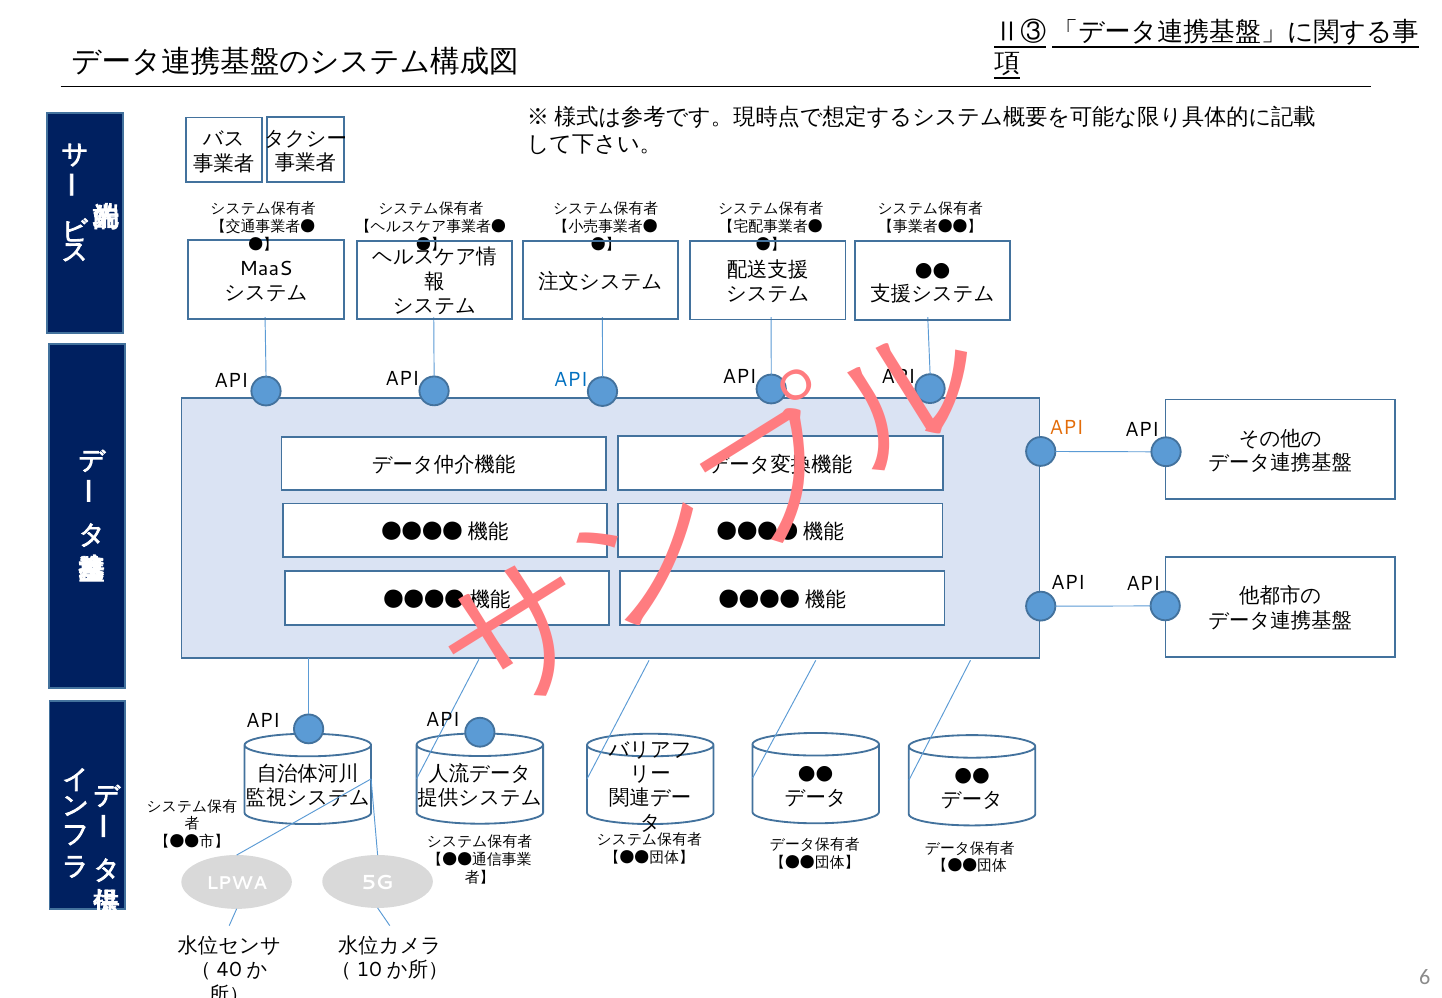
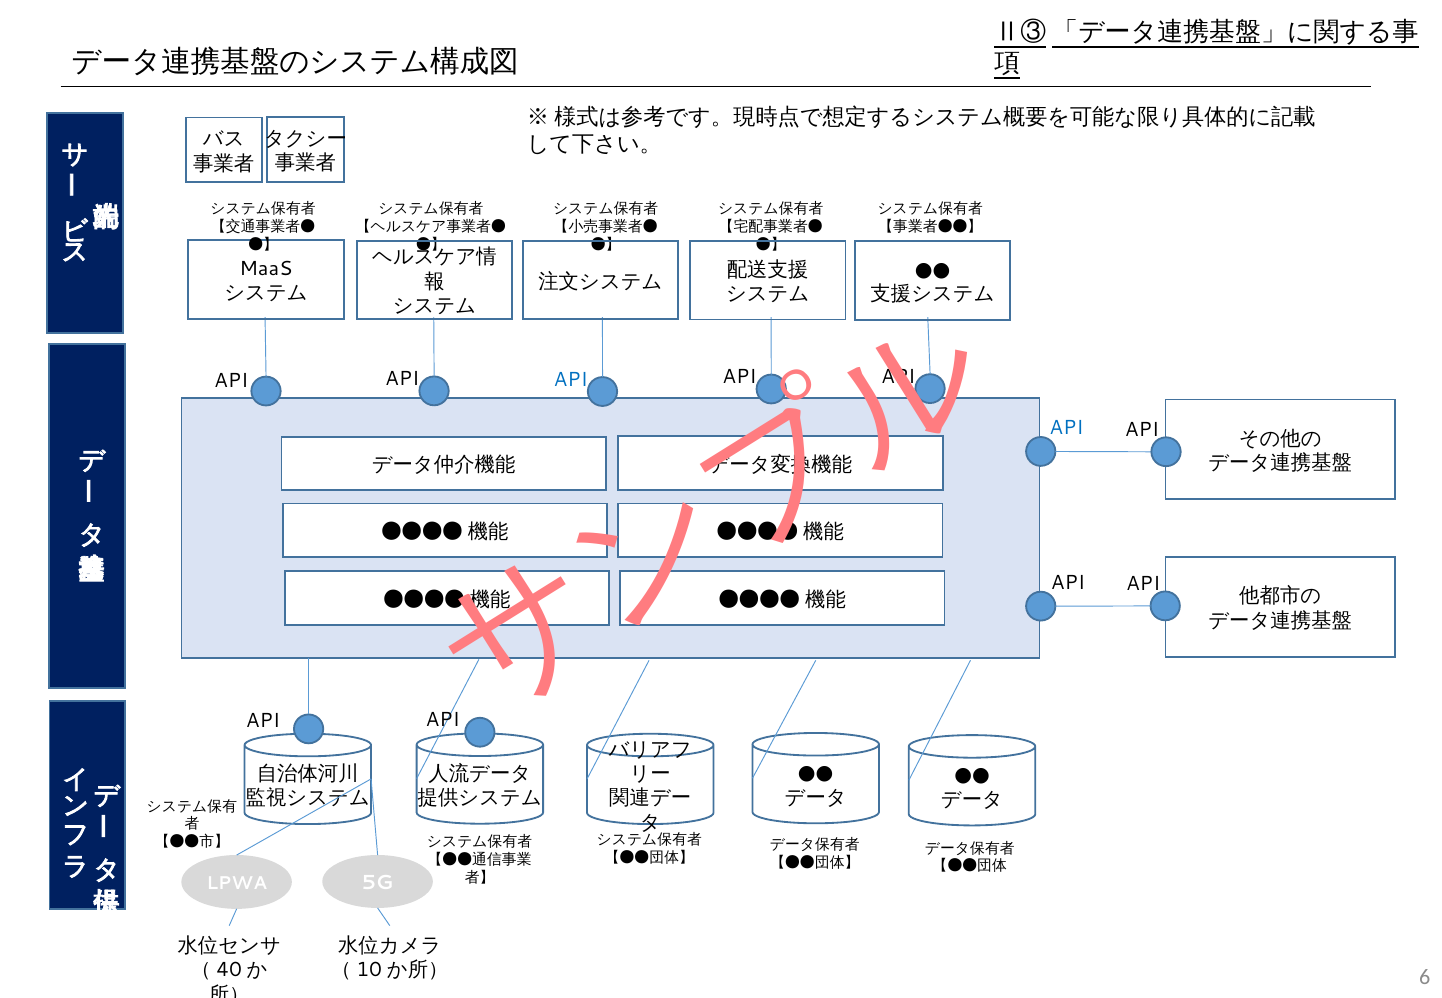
API at (1066, 428) colour: orange -> blue
